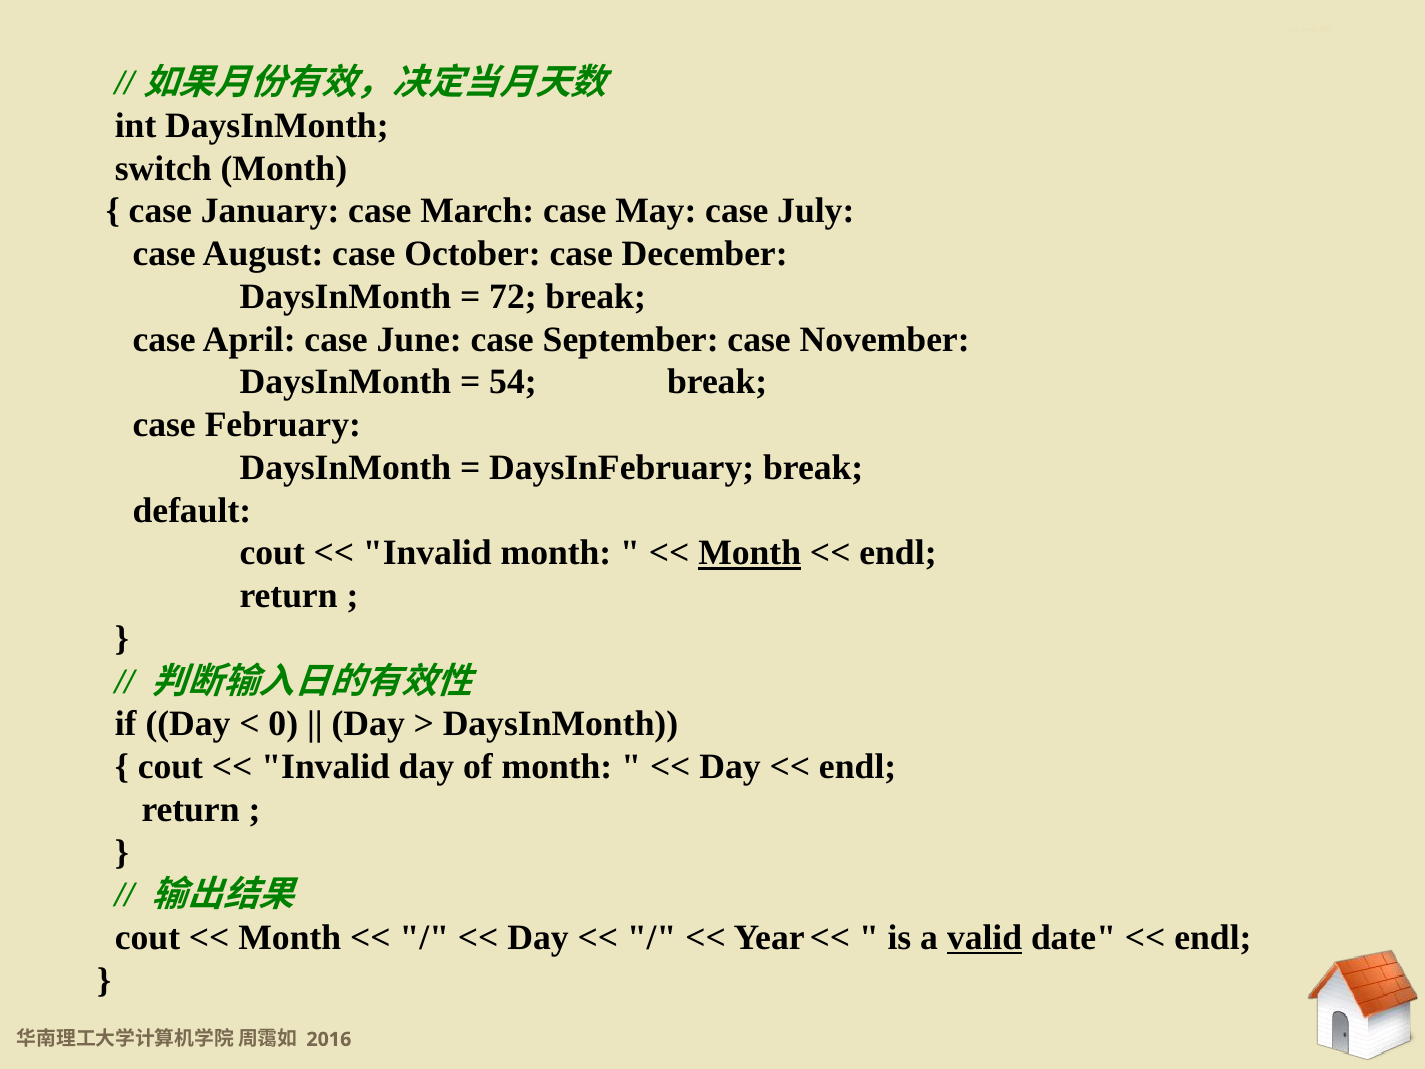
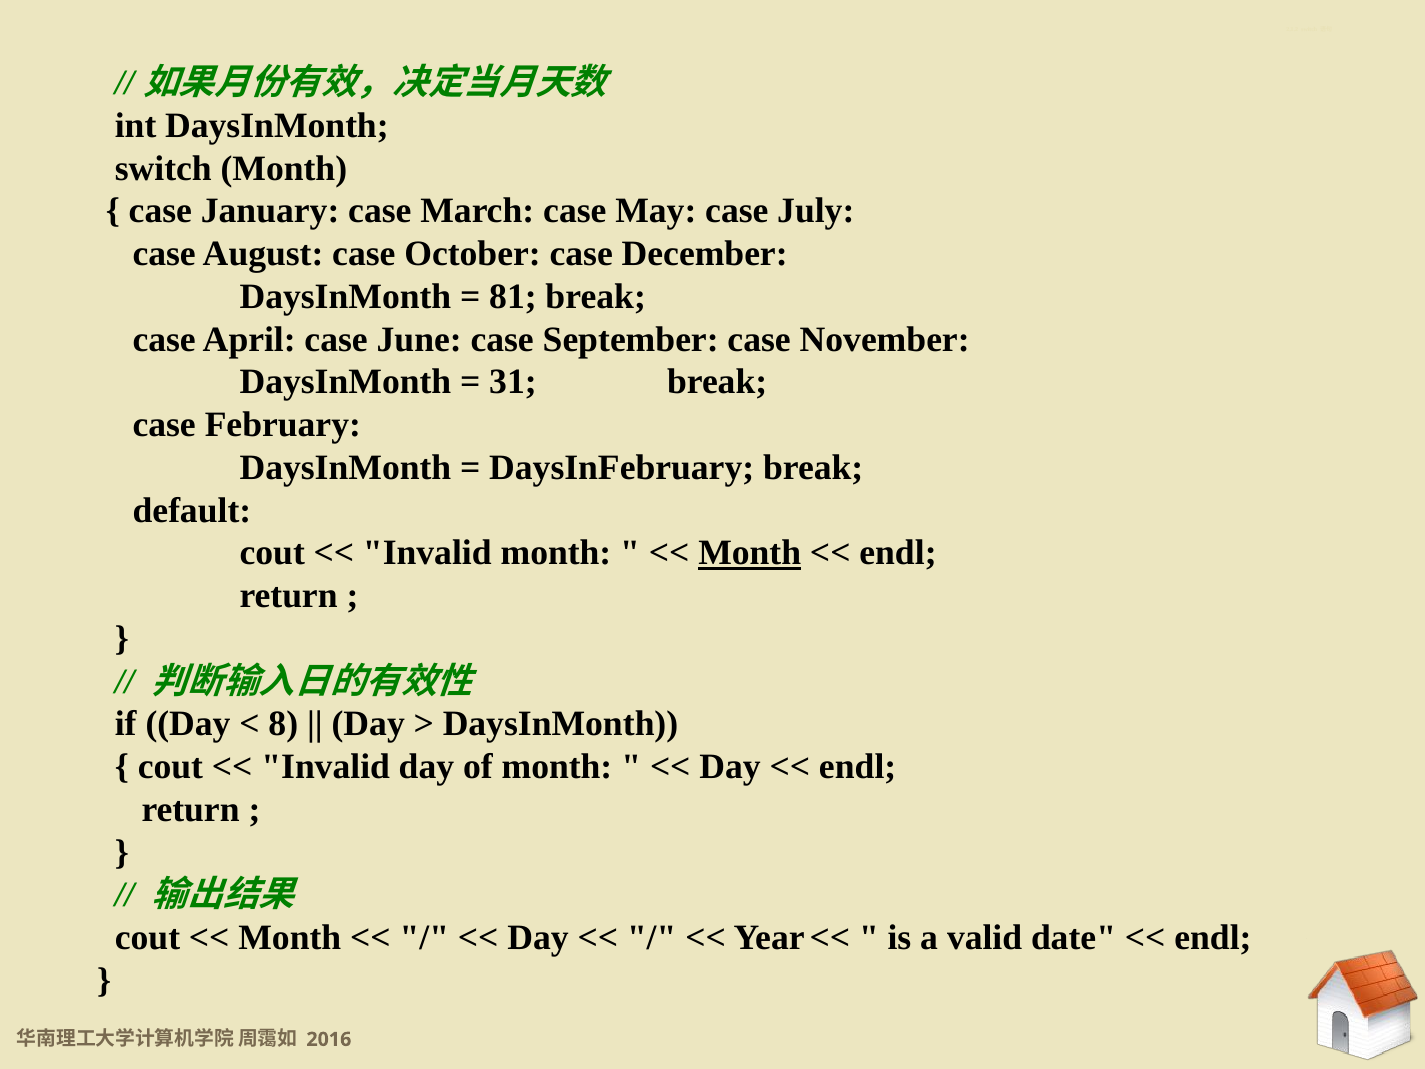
72: 72 -> 81
54: 54 -> 31
0: 0 -> 8
valid underline: present -> none
